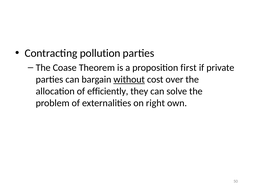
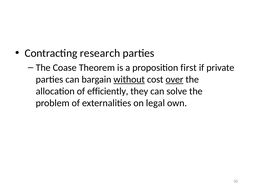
pollution: pollution -> research
over underline: none -> present
right: right -> legal
